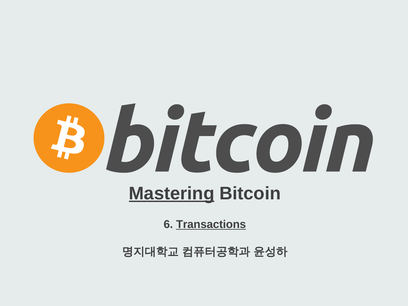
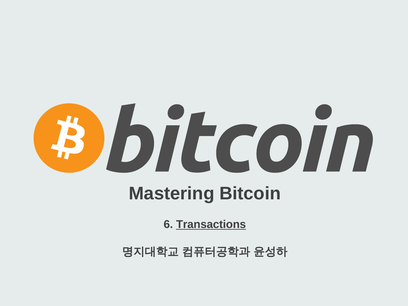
Mastering underline: present -> none
